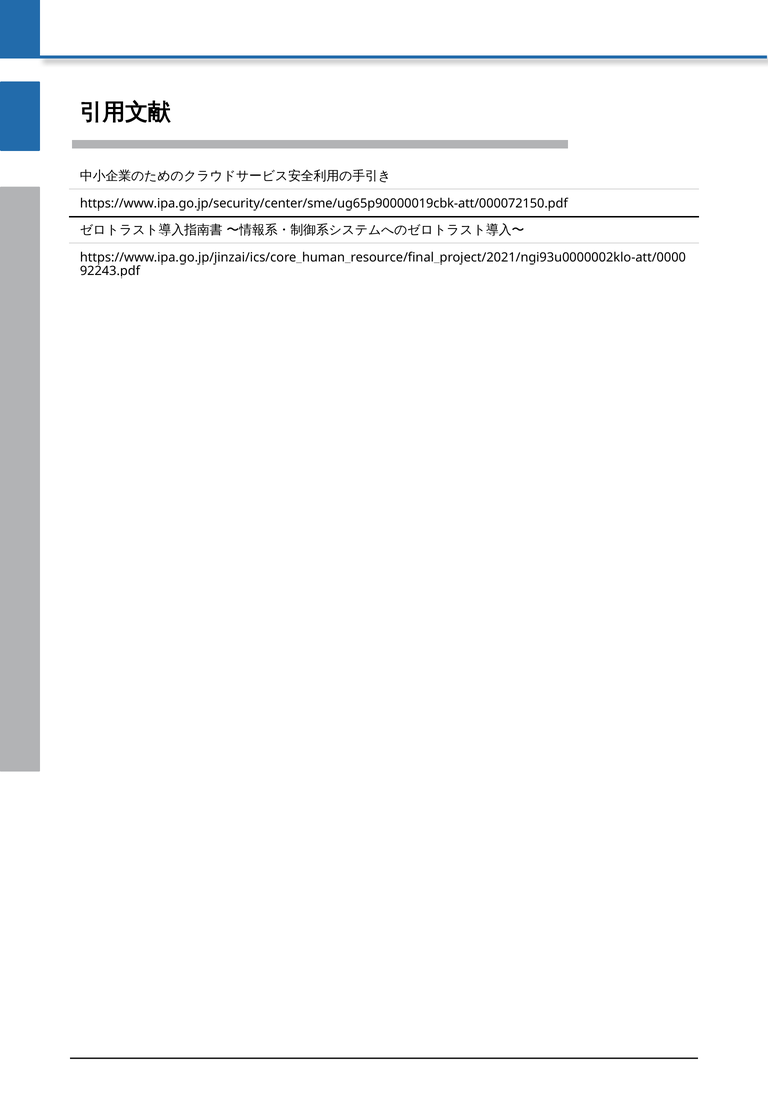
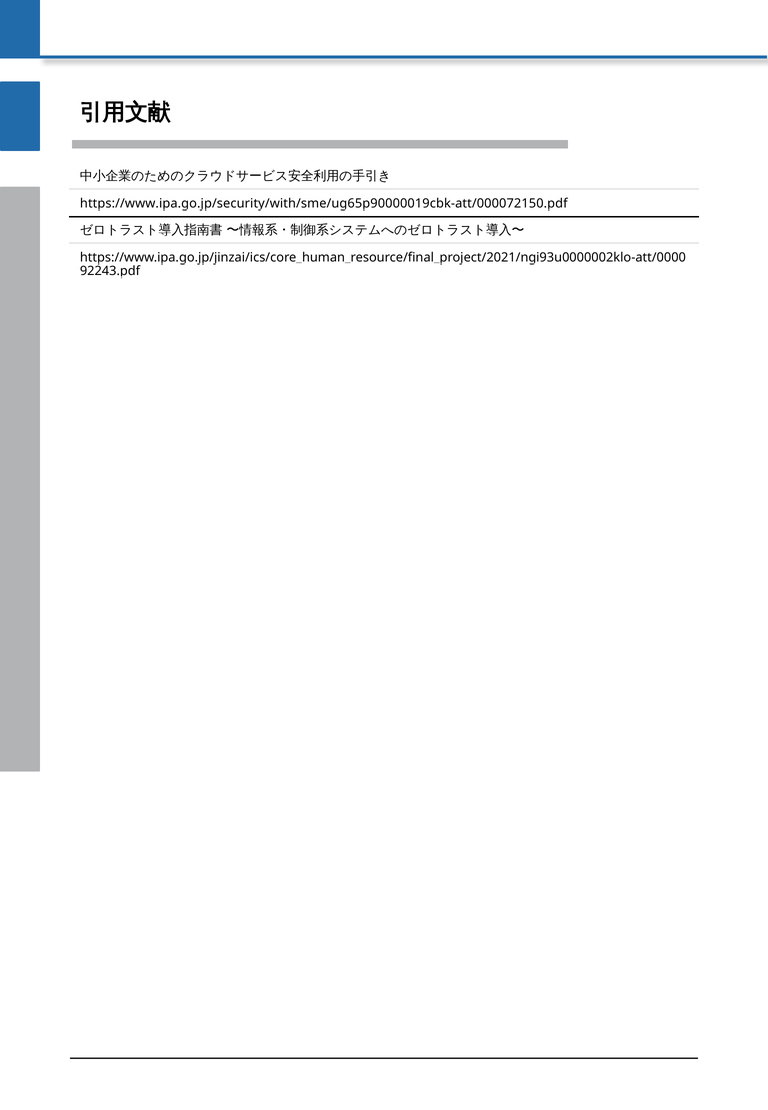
https://www.ipa.go.jp/security/center/sme/ug65p90000019cbk-att/000072150.pdf: https://www.ipa.go.jp/security/center/sme/ug65p90000019cbk-att/000072150.pdf -> https://www.ipa.go.jp/security/with/sme/ug65p90000019cbk-att/000072150.pdf
